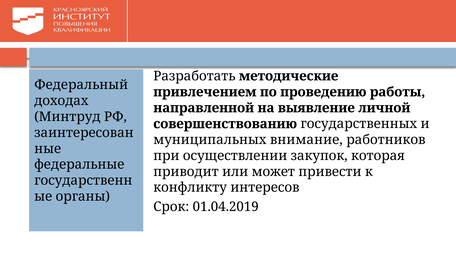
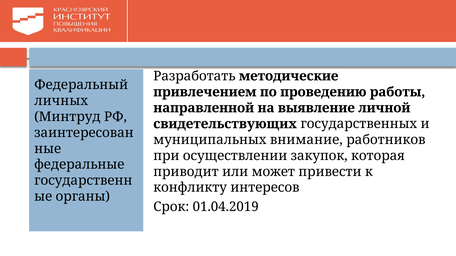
доходах: доходах -> личных
совершенствованию: совершенствованию -> свидетельствующих
